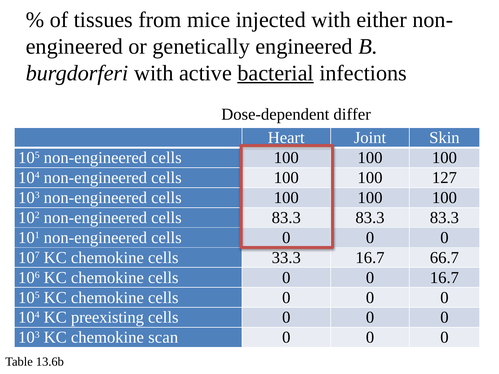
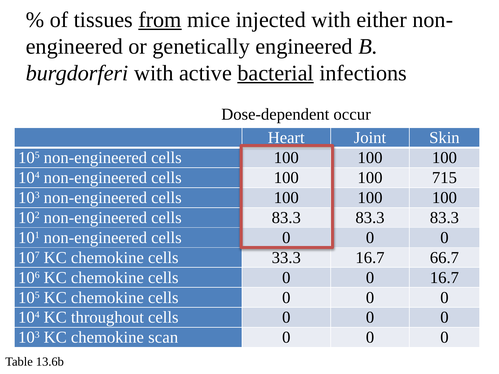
from underline: none -> present
differ: differ -> occur
127: 127 -> 715
preexisting: preexisting -> throughout
